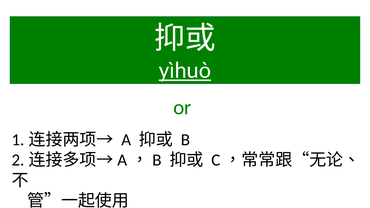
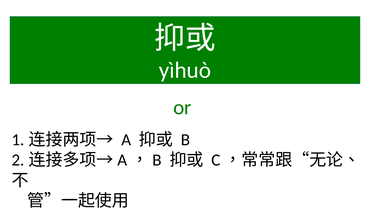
yìhuò underline: present -> none
